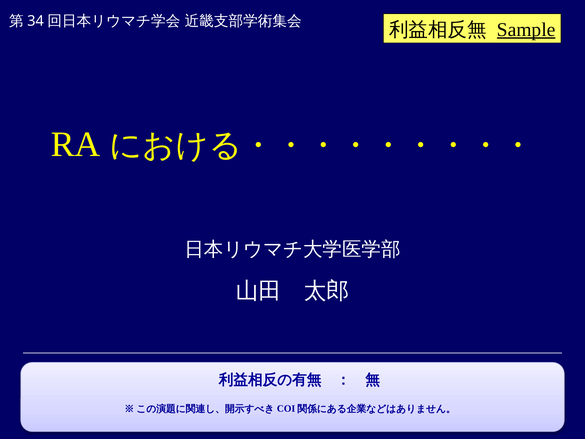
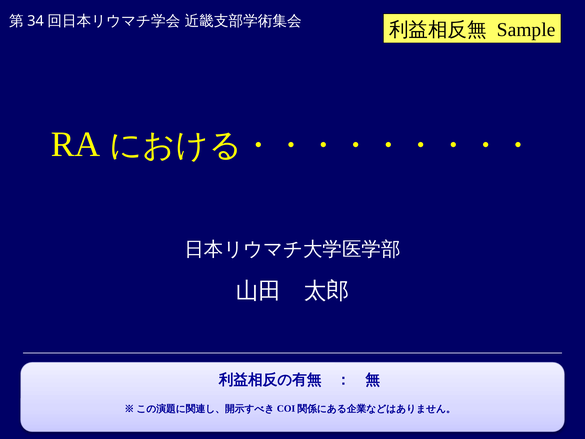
Sample underline: present -> none
